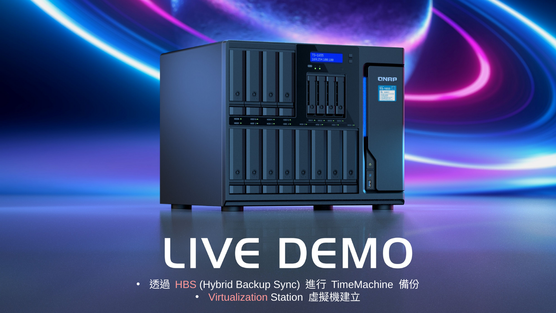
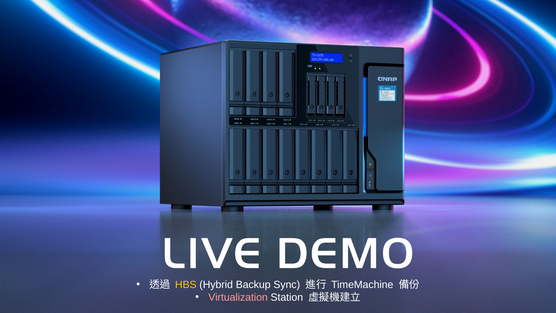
HBS colour: pink -> yellow
